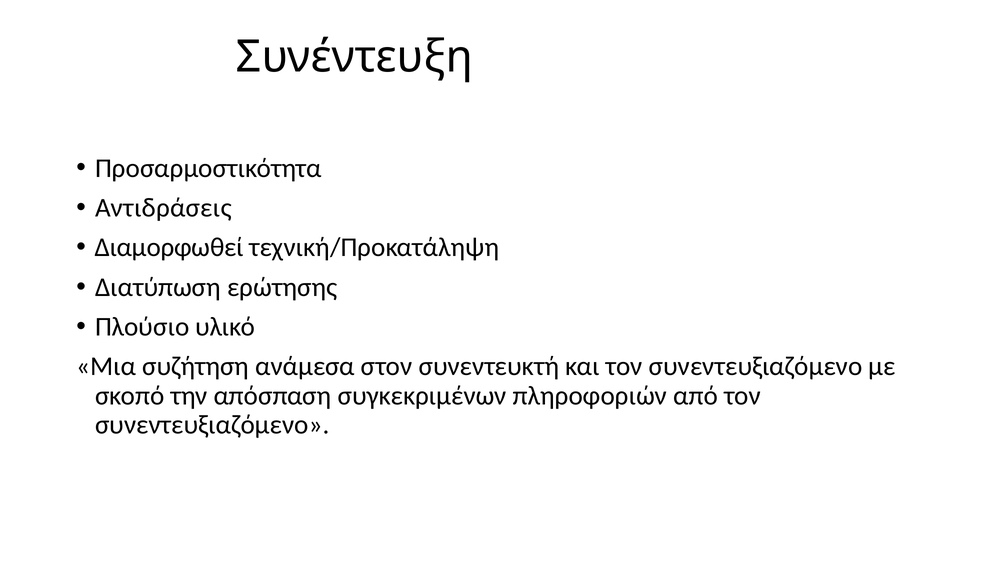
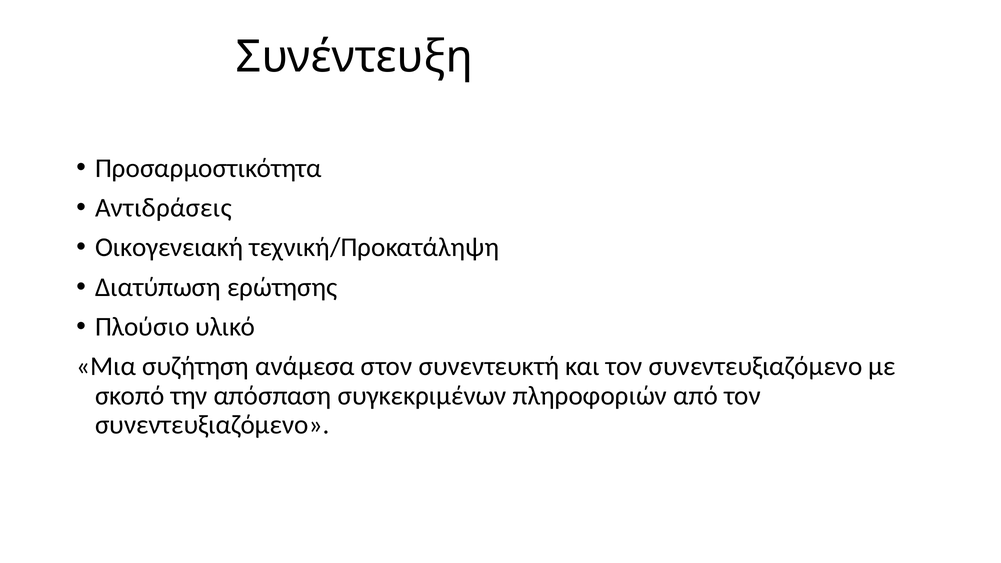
Διαμορφωθεί: Διαμορφωθεί -> Οικογενειακή
